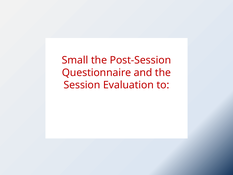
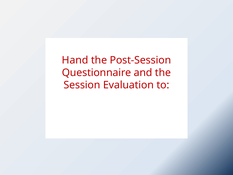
Small: Small -> Hand
